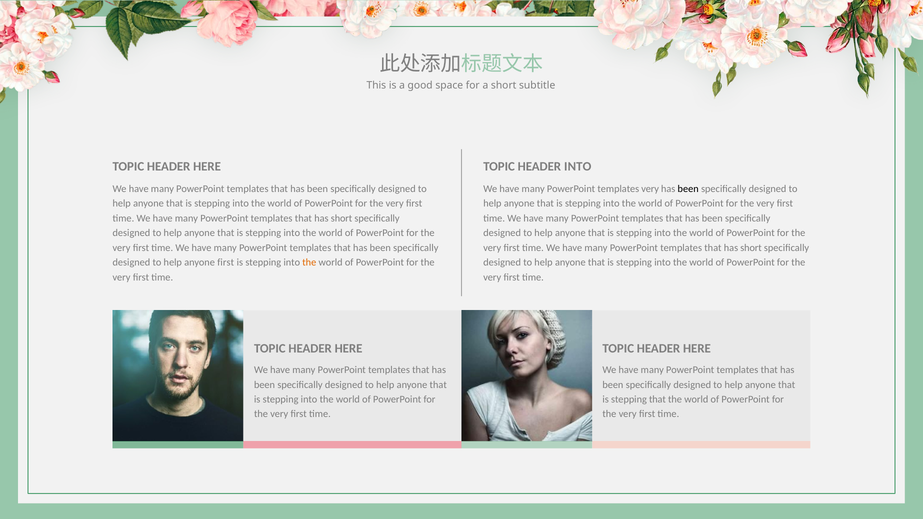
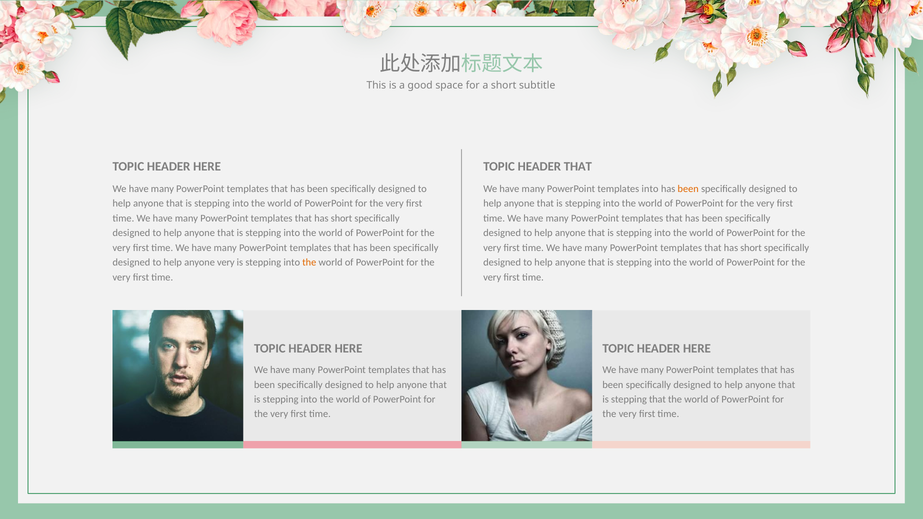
HEADER INTO: INTO -> THAT
templates very: very -> into
been at (688, 189) colour: black -> orange
anyone first: first -> very
